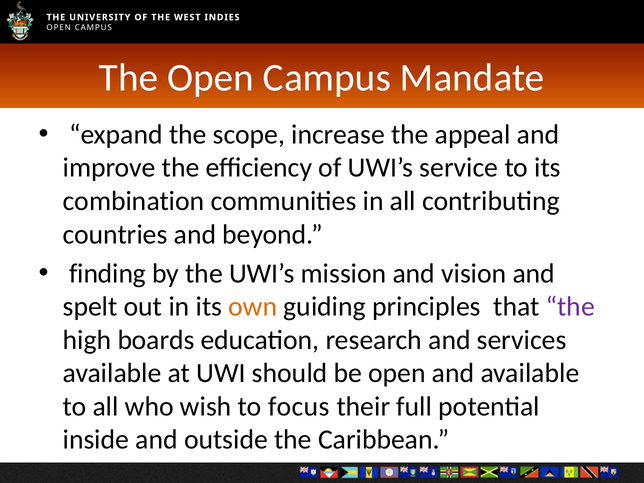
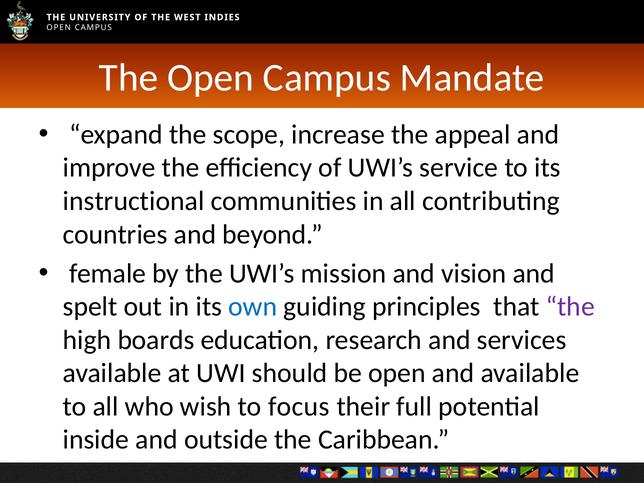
combination: combination -> instructional
finding: finding -> female
own colour: orange -> blue
